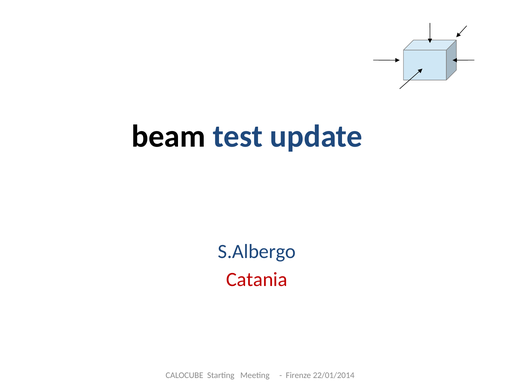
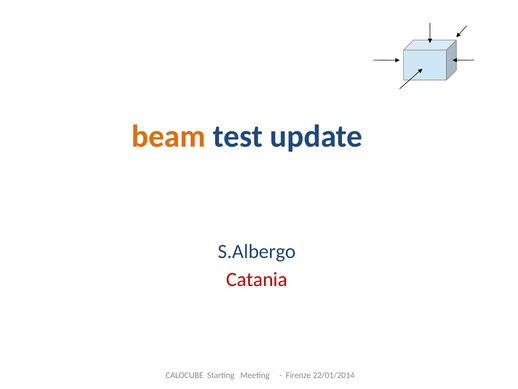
beam colour: black -> orange
